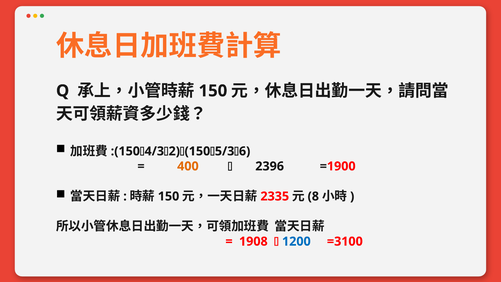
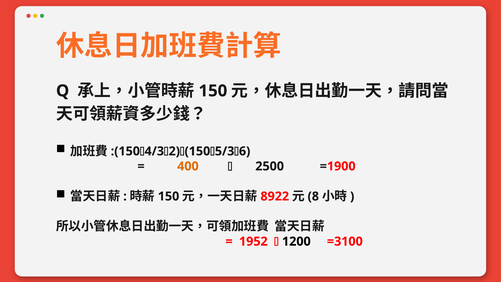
2396: 2396 -> 2500
2335: 2335 -> 8922
1908: 1908 -> 1952
1200 colour: blue -> black
